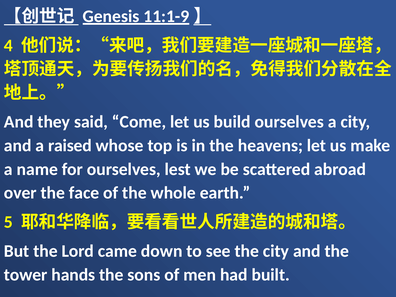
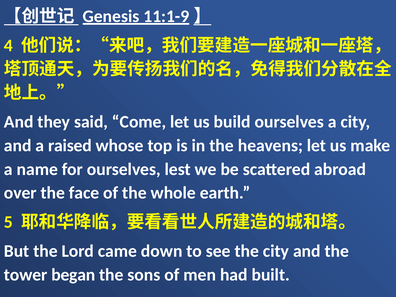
hands: hands -> began
